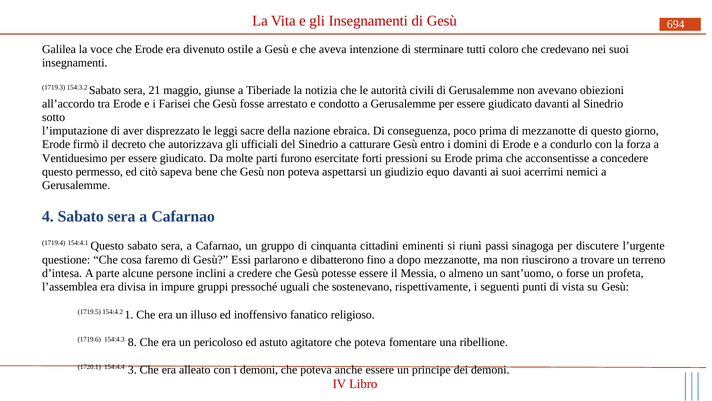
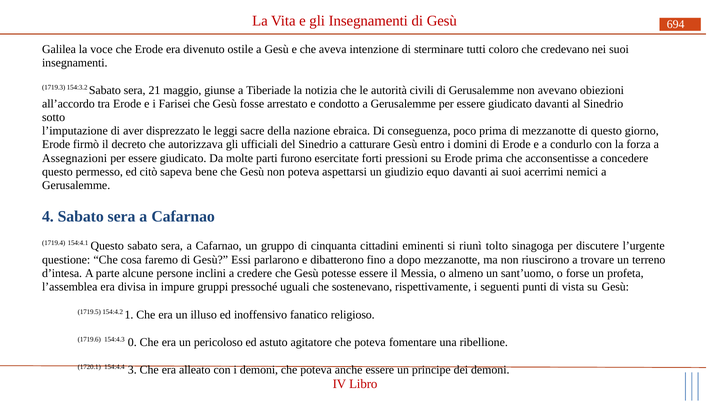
Ventiduesimo: Ventiduesimo -> Assegnazioni
passi: passi -> tolto
8: 8 -> 0
